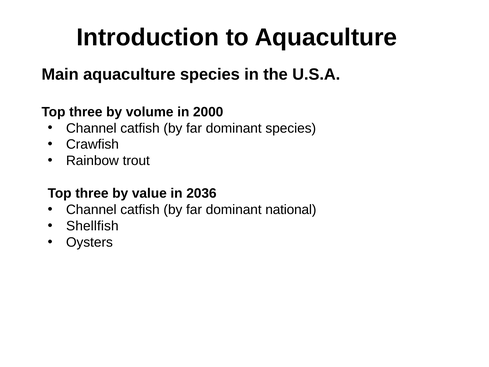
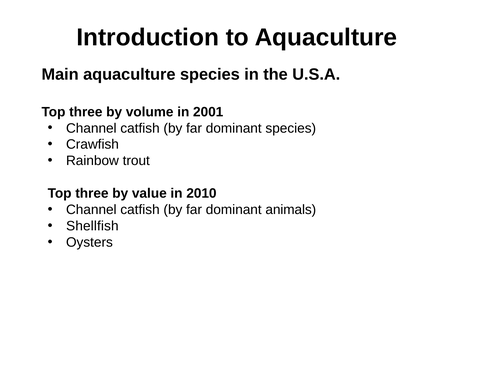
2000: 2000 -> 2001
2036: 2036 -> 2010
national: national -> animals
